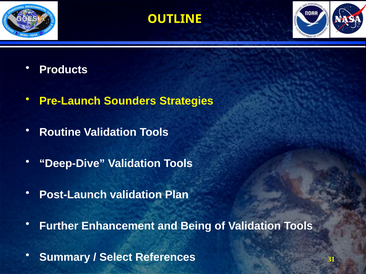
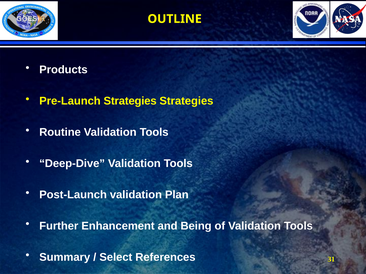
Pre-Launch Sounders: Sounders -> Strategies
